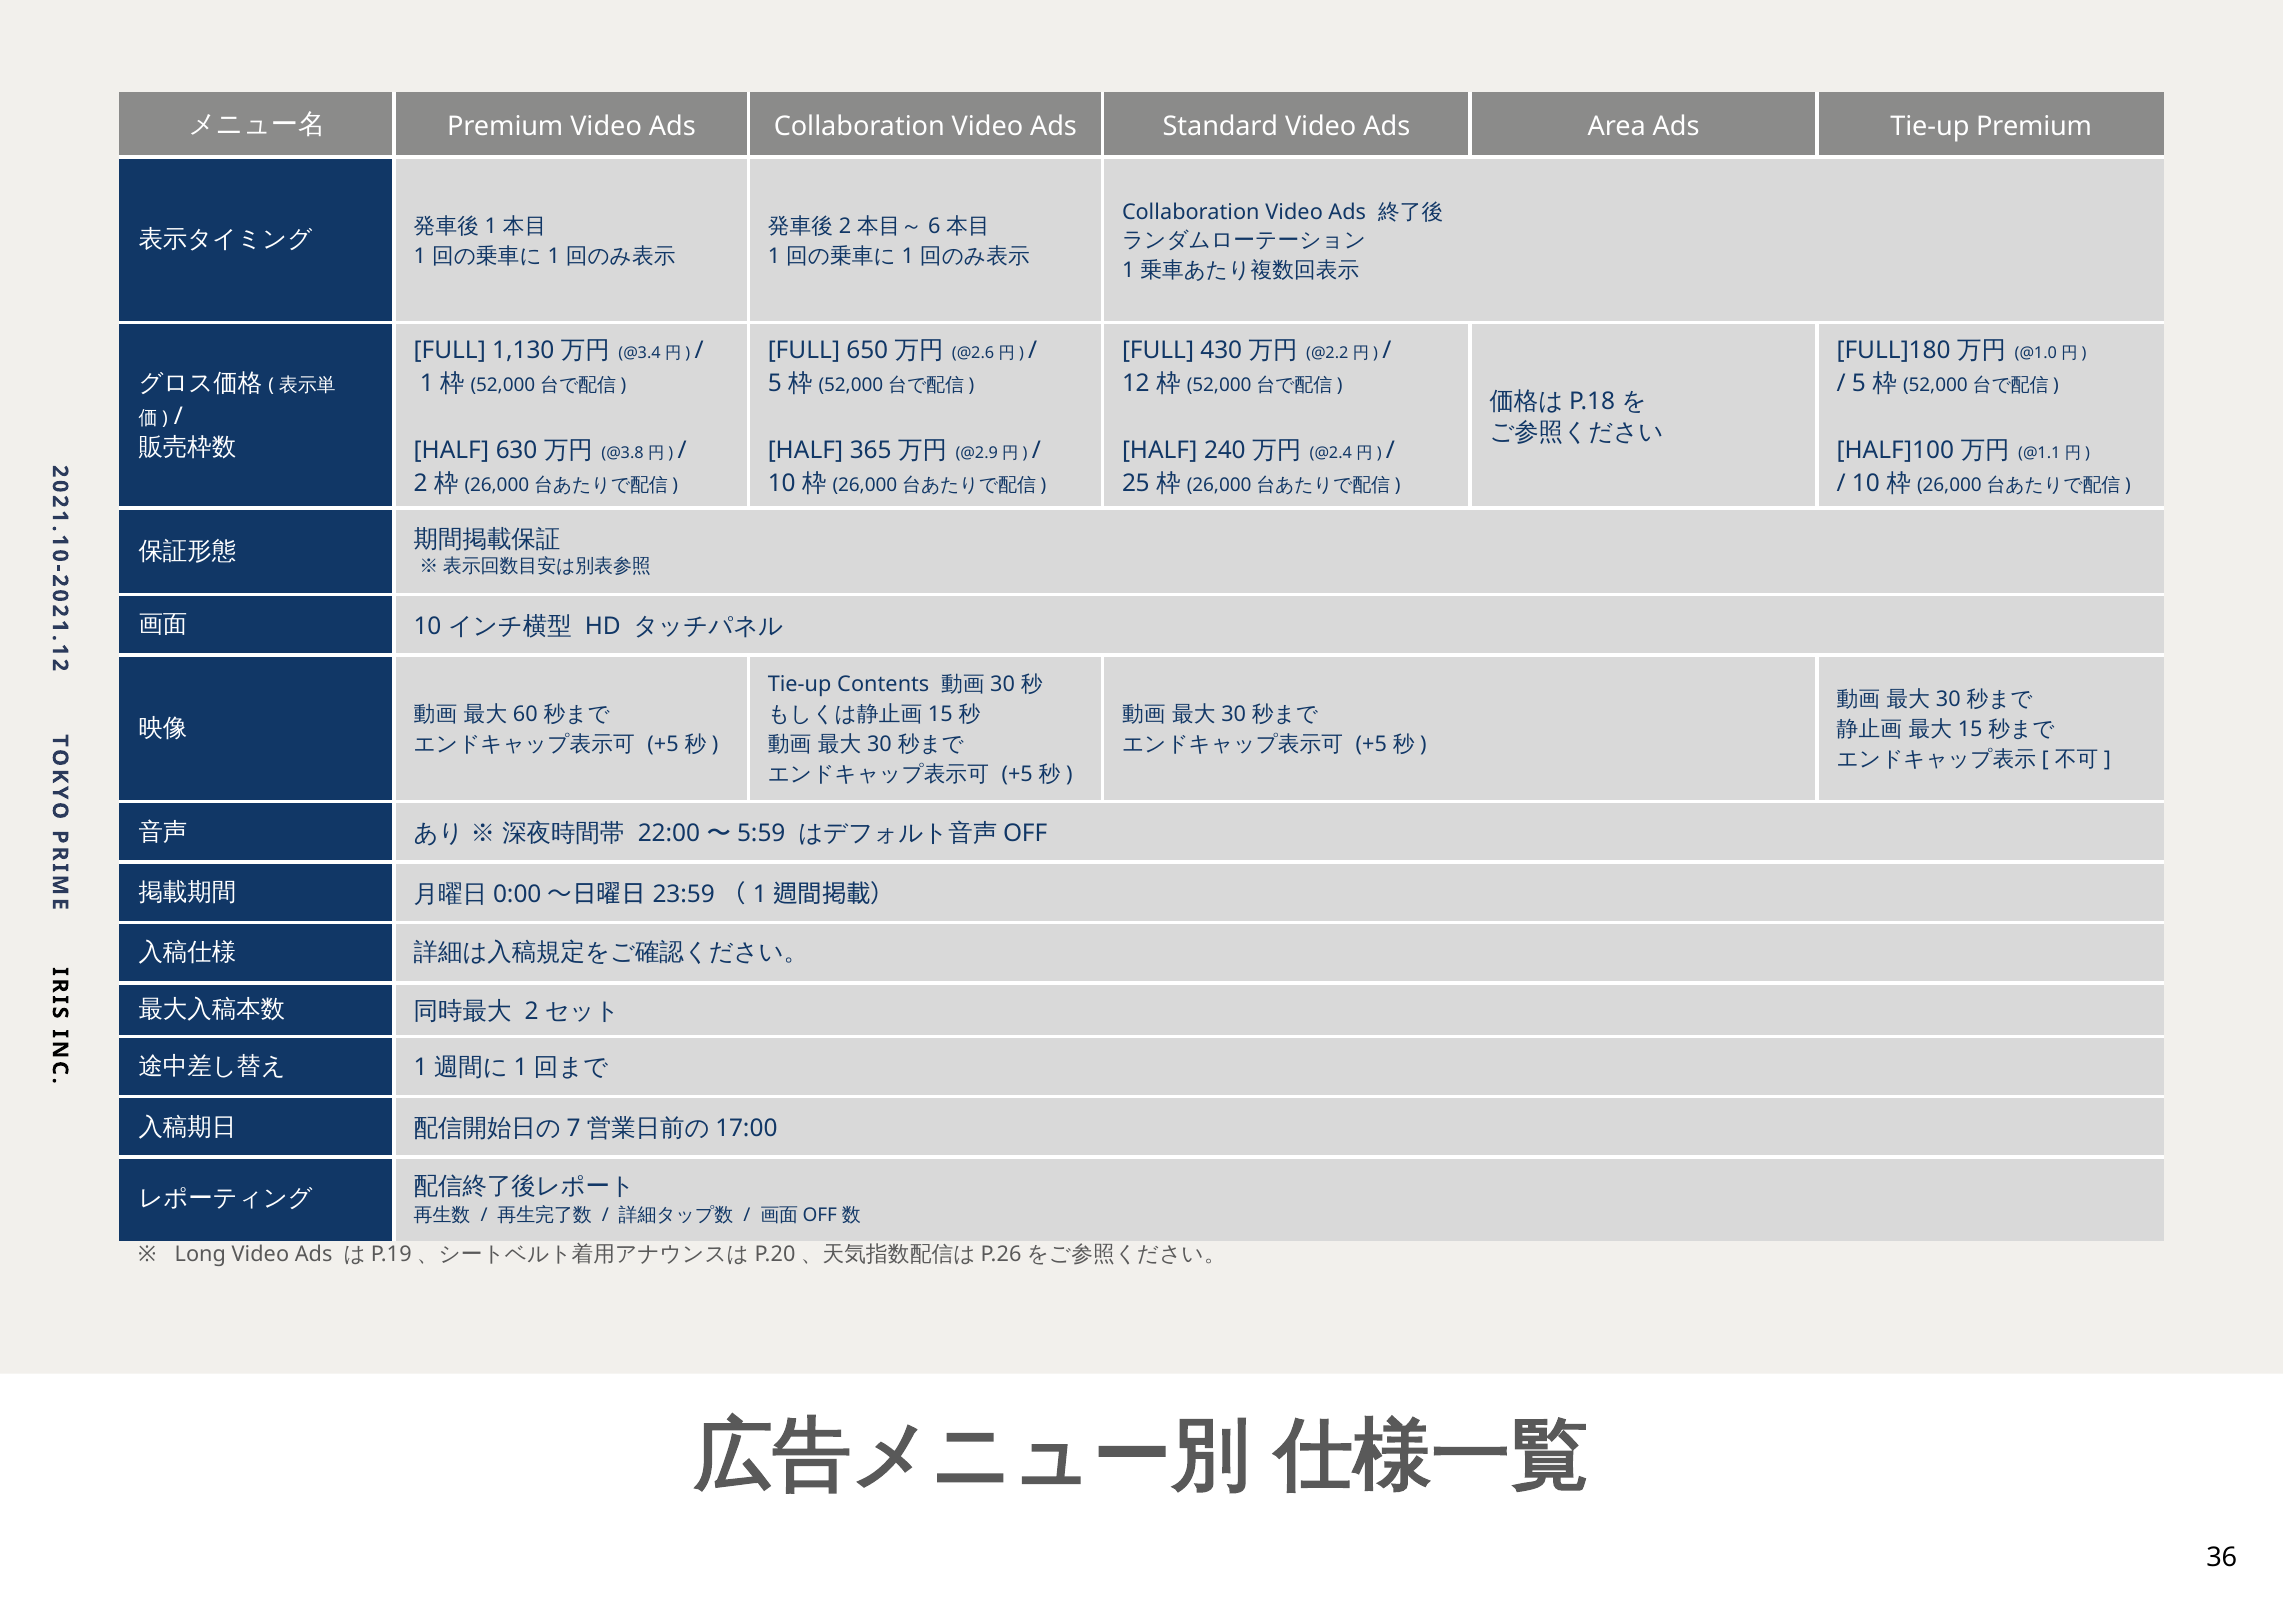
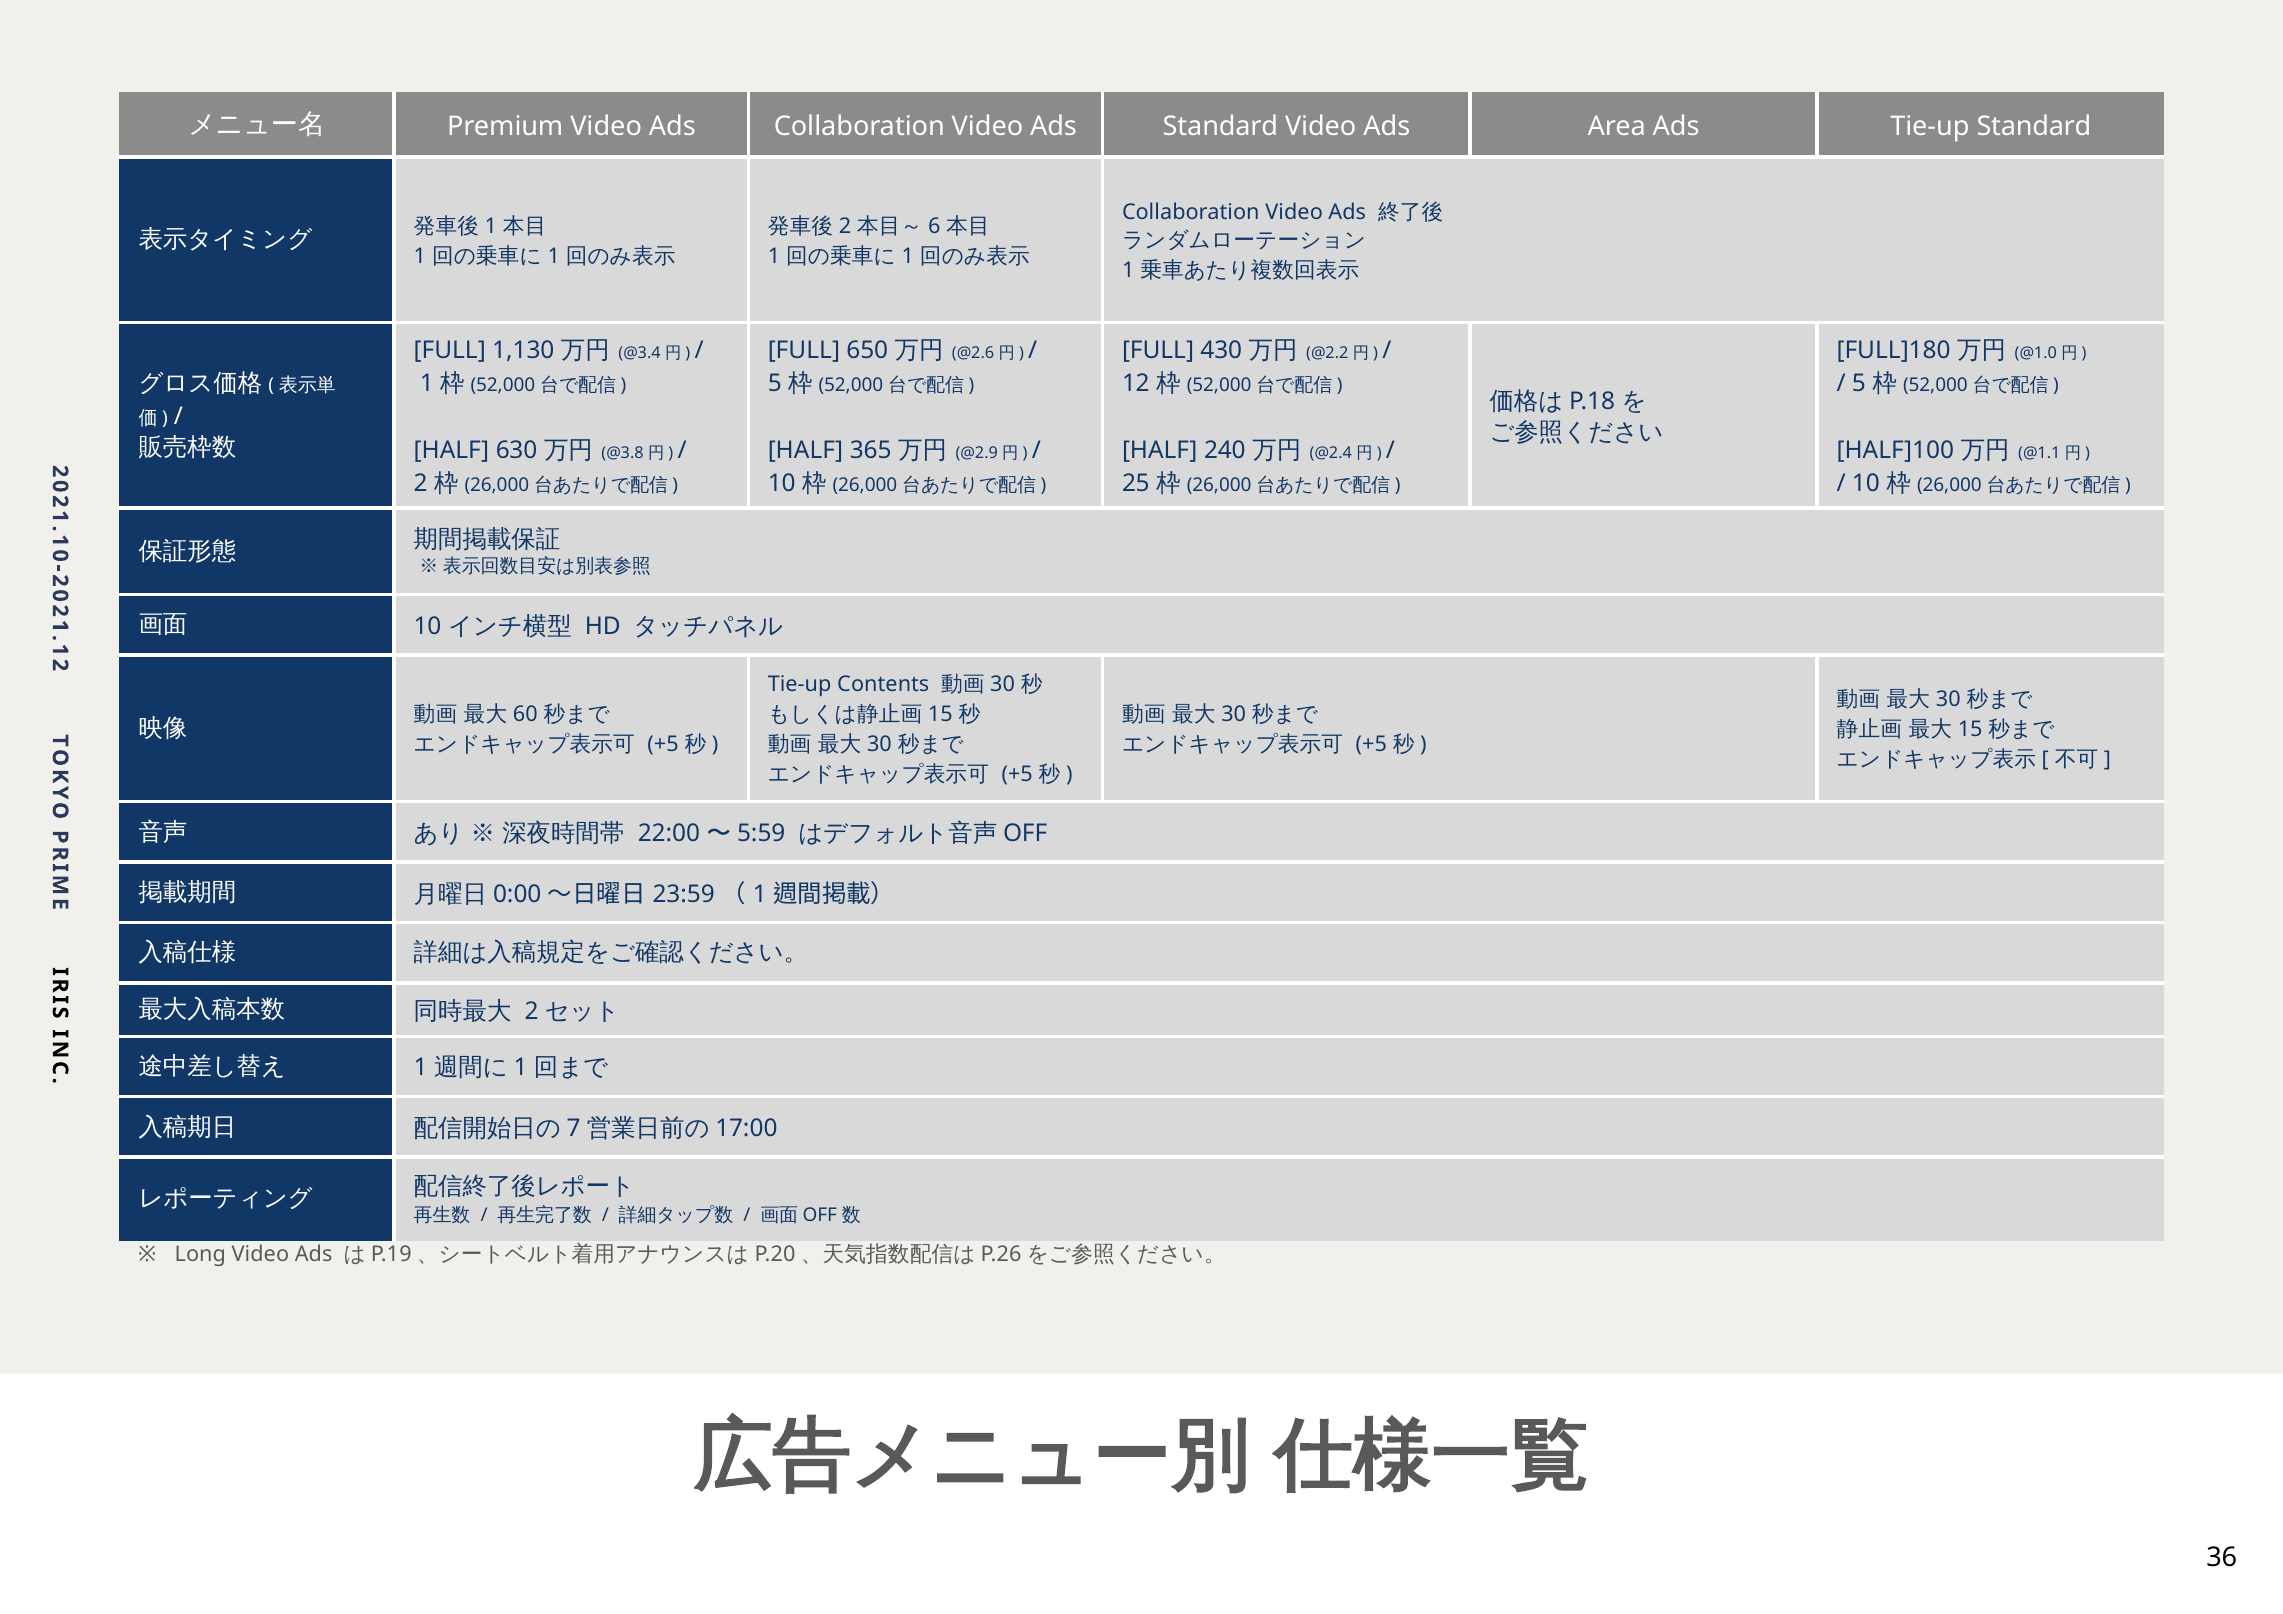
Tie-up Premium: Premium -> Standard
